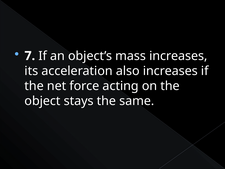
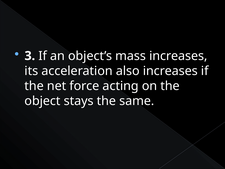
7: 7 -> 3
